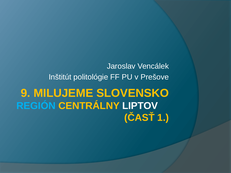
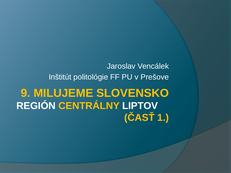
REGIÓN colour: light blue -> white
